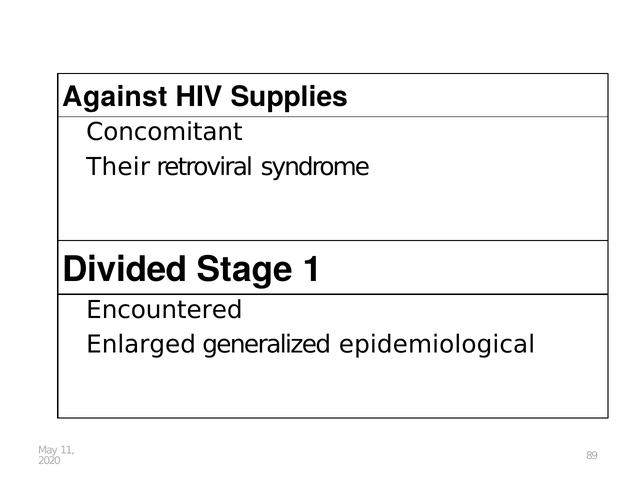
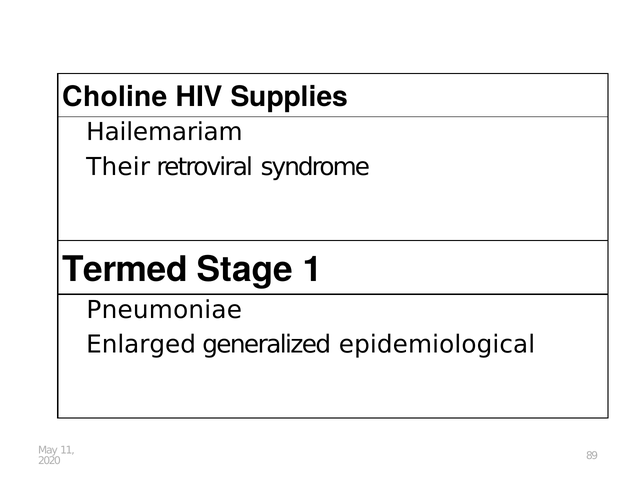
Against: Against -> Choline
Concomitant: Concomitant -> Hailemariam
Divided: Divided -> Termed
Encountered: Encountered -> Pneumoniae
